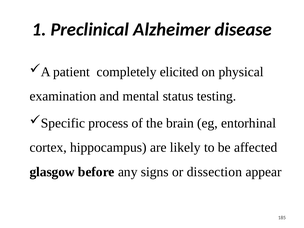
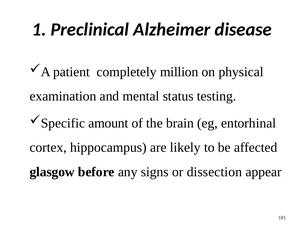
elicited: elicited -> million
process: process -> amount
